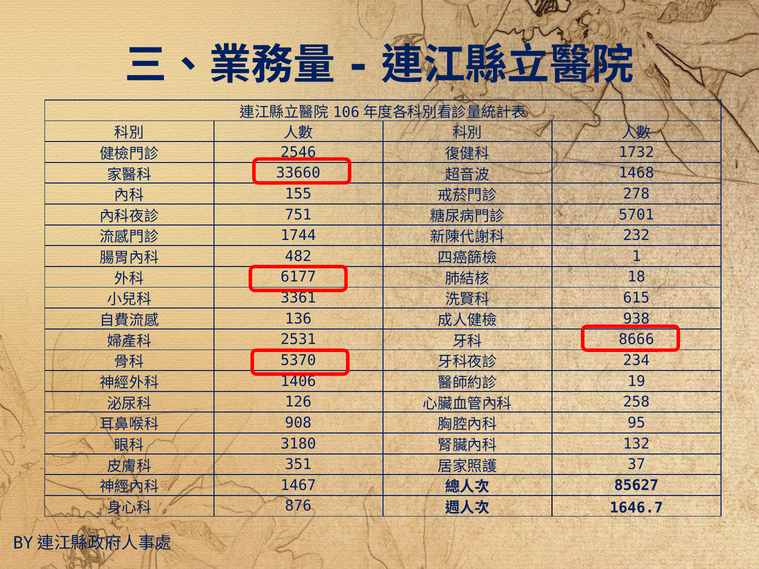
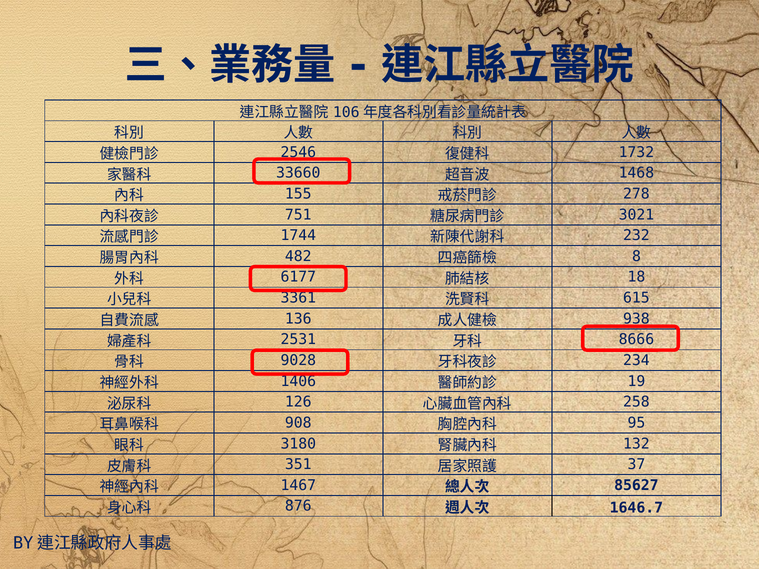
5701: 5701 -> 3021
1: 1 -> 8
5370: 5370 -> 9028
